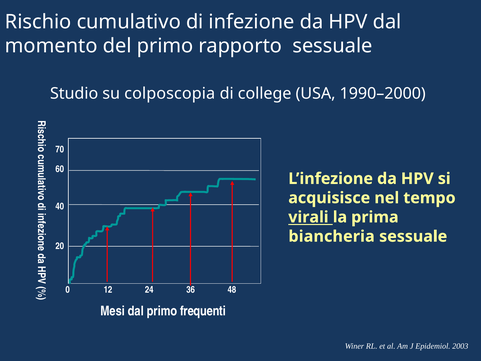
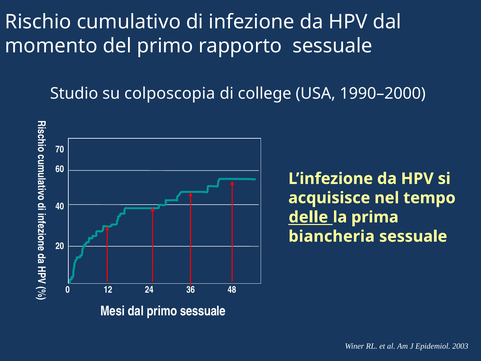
virali: virali -> delle
primo frequenti: frequenti -> sessuale
